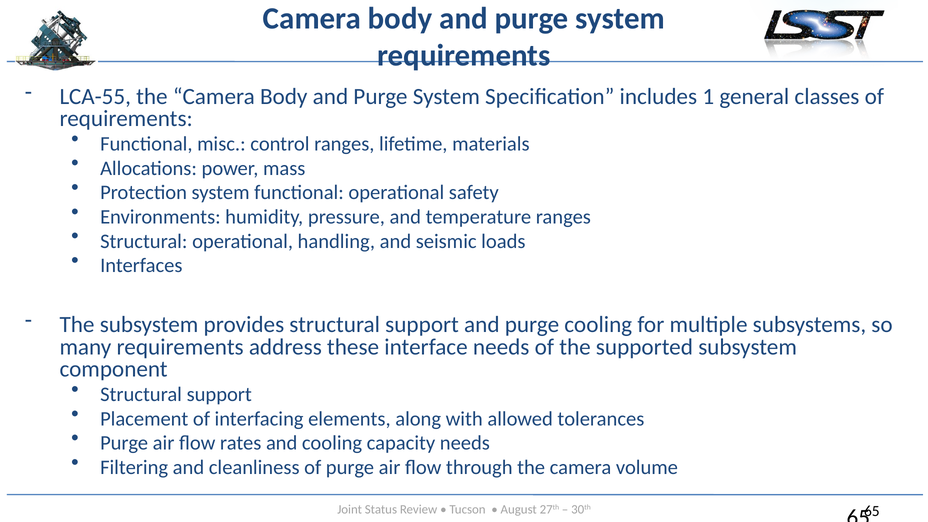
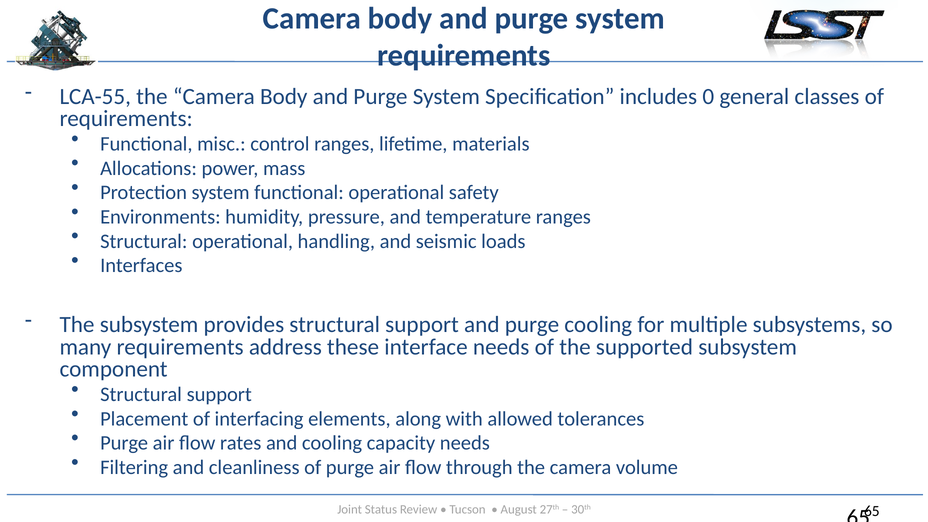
1: 1 -> 0
